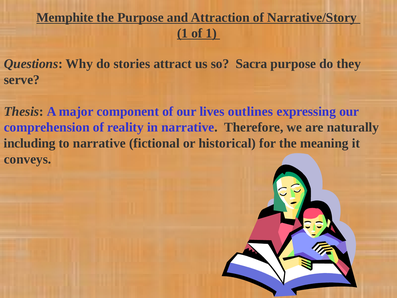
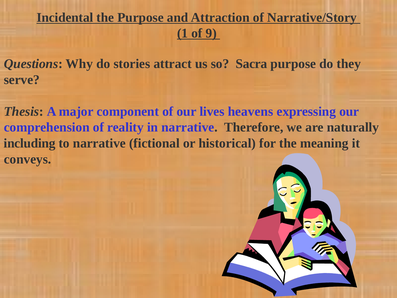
Memphite: Memphite -> Incidental
of 1: 1 -> 9
outlines: outlines -> heavens
